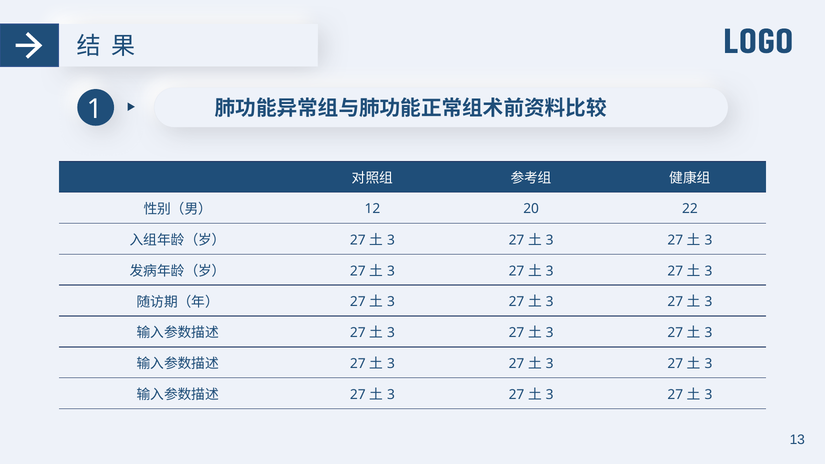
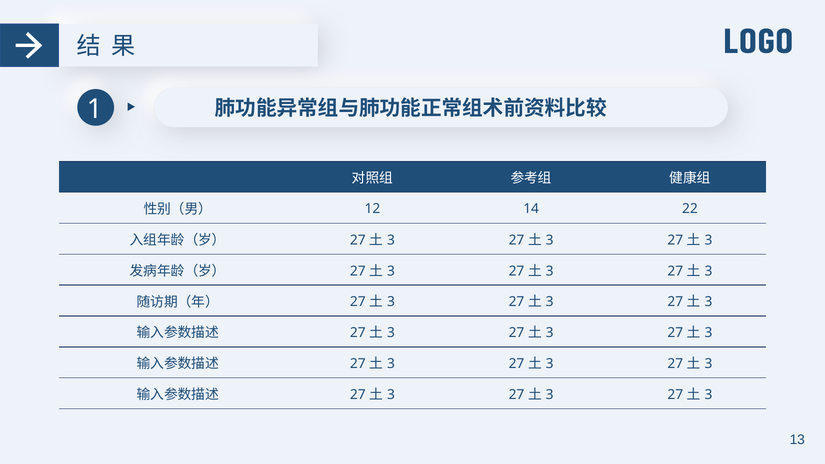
20: 20 -> 14
